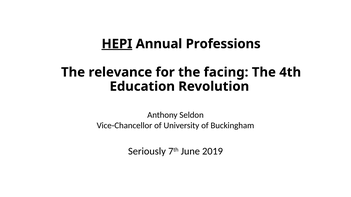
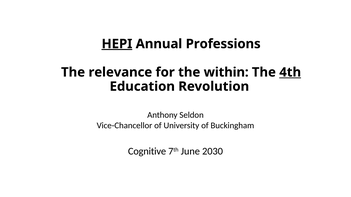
facing: facing -> within
4th underline: none -> present
Seriously: Seriously -> Cognitive
2019: 2019 -> 2030
